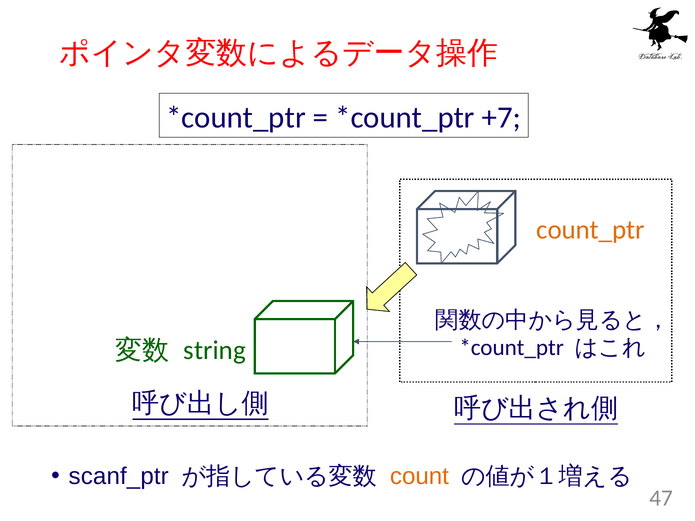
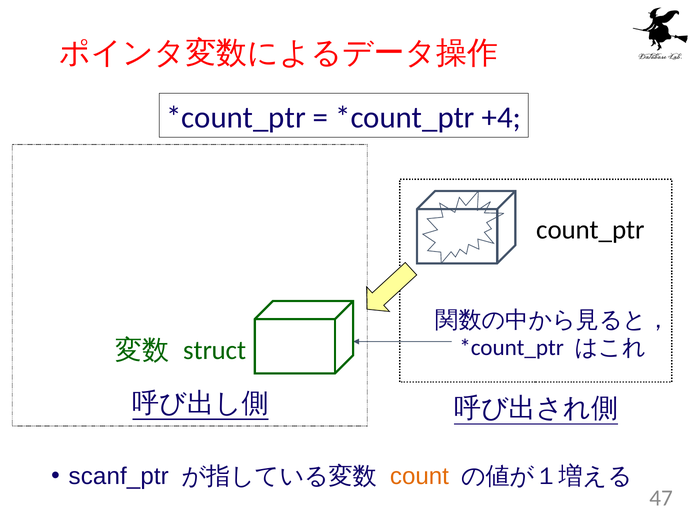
+7: +7 -> +4
count_ptr colour: orange -> black
string: string -> struct
